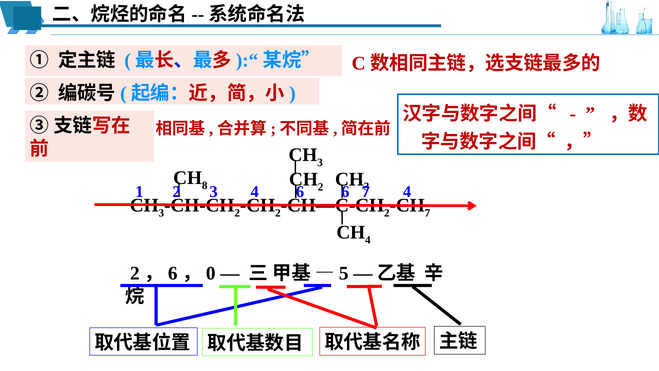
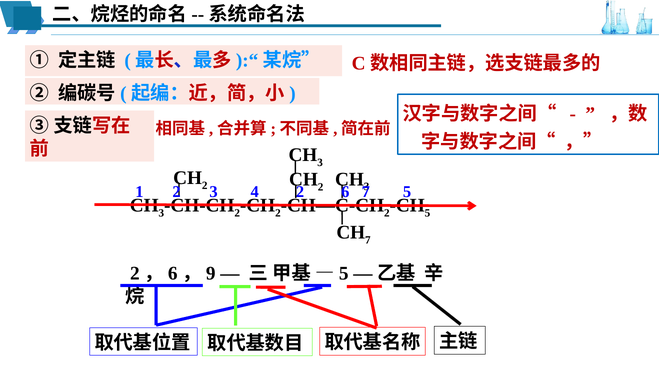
8 at (205, 185): 8 -> 2
4 6: 6 -> 2
4 at (407, 192): 4 -> 5
7 at (428, 213): 7 -> 5
4 at (368, 240): 4 -> 7
0: 0 -> 9
